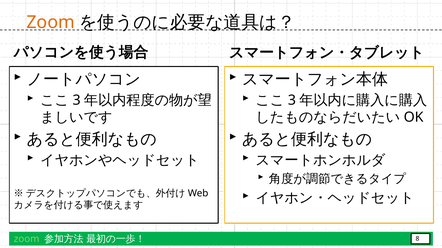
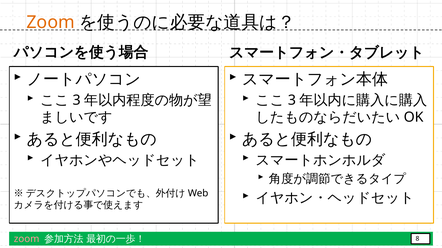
zoom at (27, 240) colour: light green -> pink
